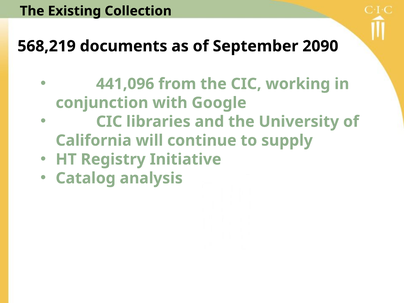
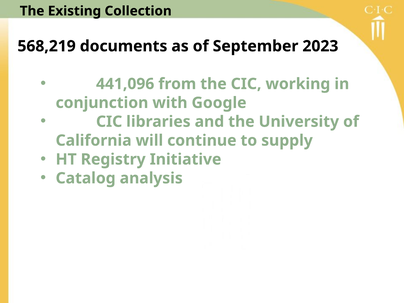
2090: 2090 -> 2023
